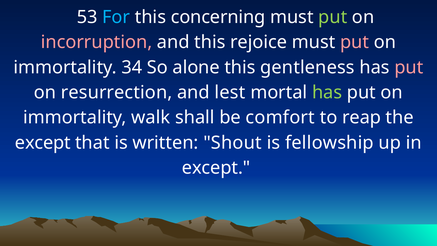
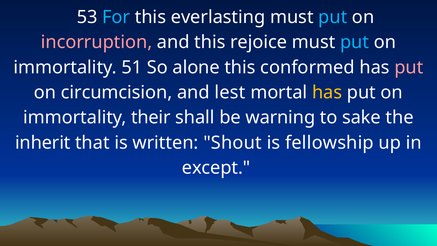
concerning: concerning -> everlasting
put at (333, 17) colour: light green -> light blue
put at (355, 42) colour: pink -> light blue
34: 34 -> 51
gentleness: gentleness -> conformed
resurrection: resurrection -> circumcision
has at (327, 92) colour: light green -> yellow
walk: walk -> their
comfort: comfort -> warning
reap: reap -> sake
except at (43, 143): except -> inherit
